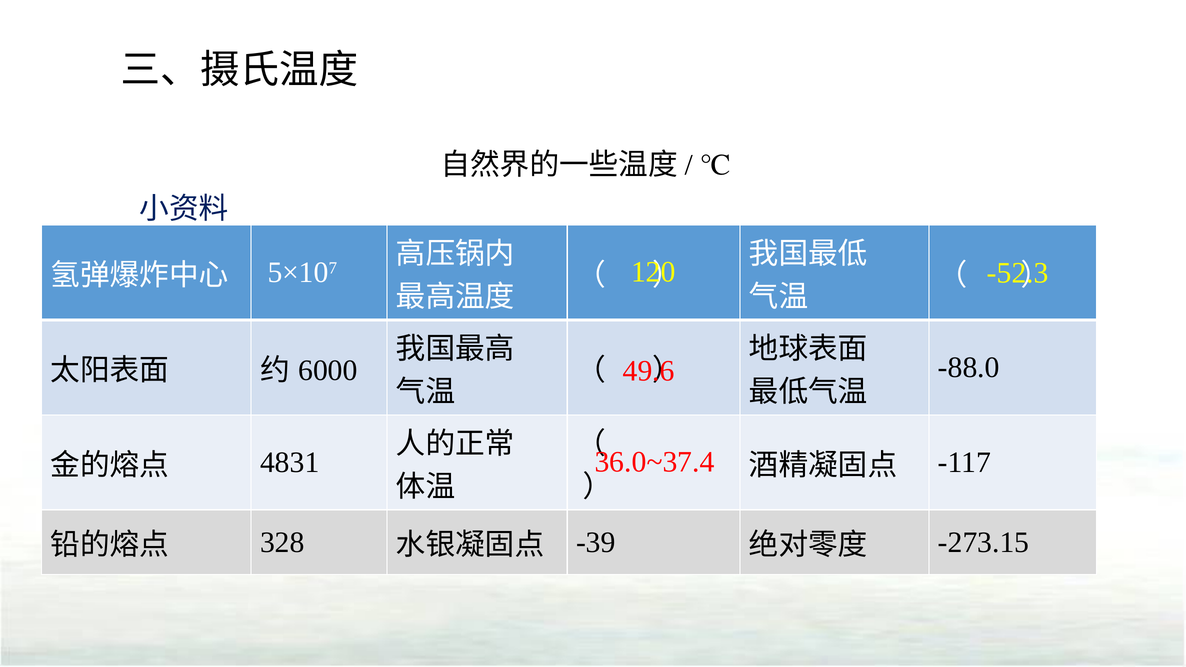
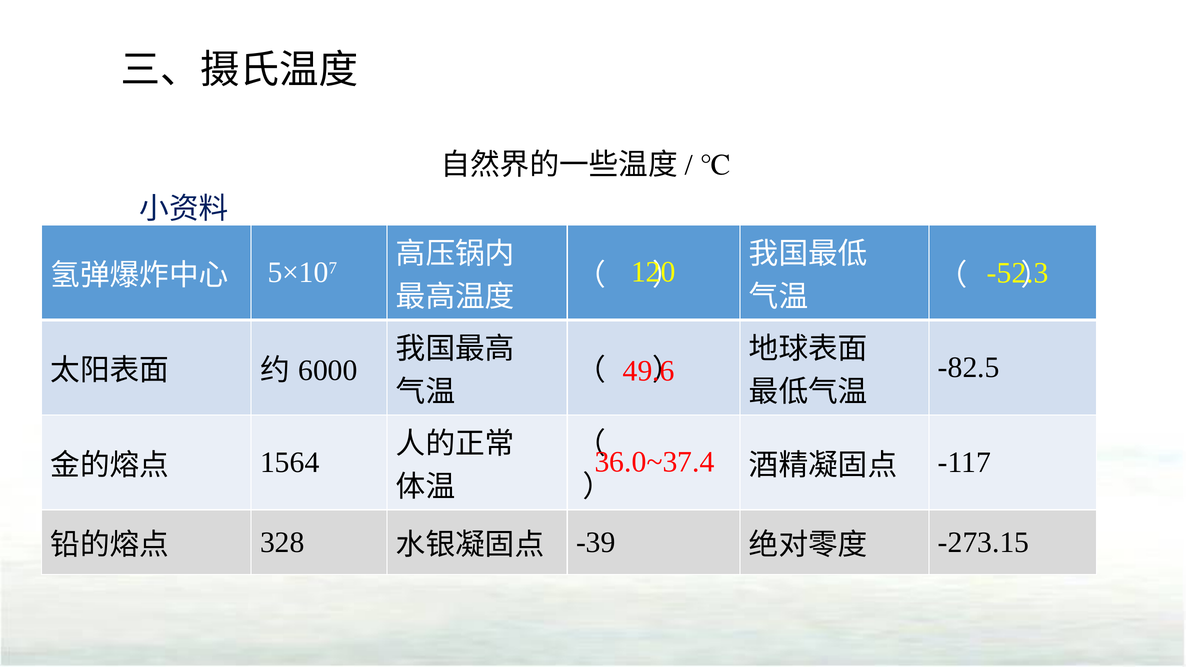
-88.0: -88.0 -> -82.5
4831: 4831 -> 1564
